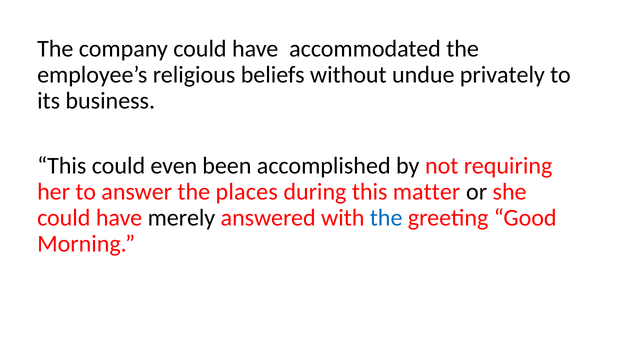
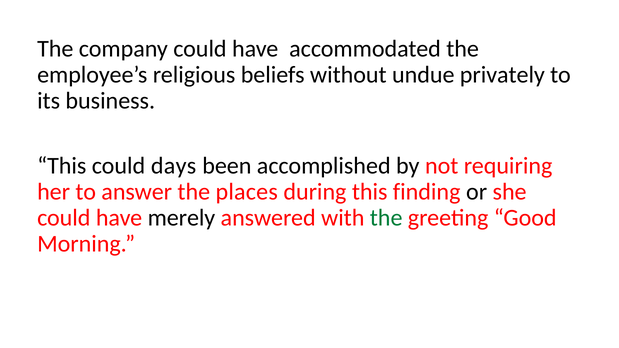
even: even -> days
matter: matter -> finding
the at (386, 218) colour: blue -> green
